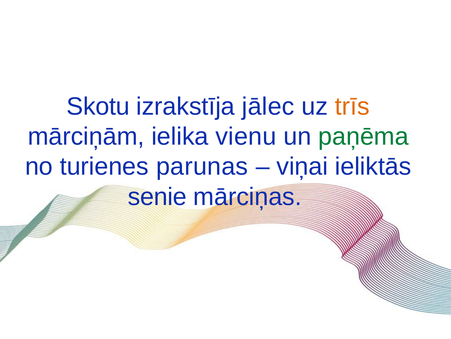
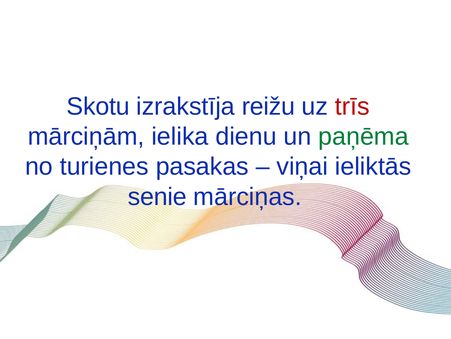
jālec: jālec -> reižu
trīs colour: orange -> red
vienu: vienu -> dienu
parunas: parunas -> pasakas
